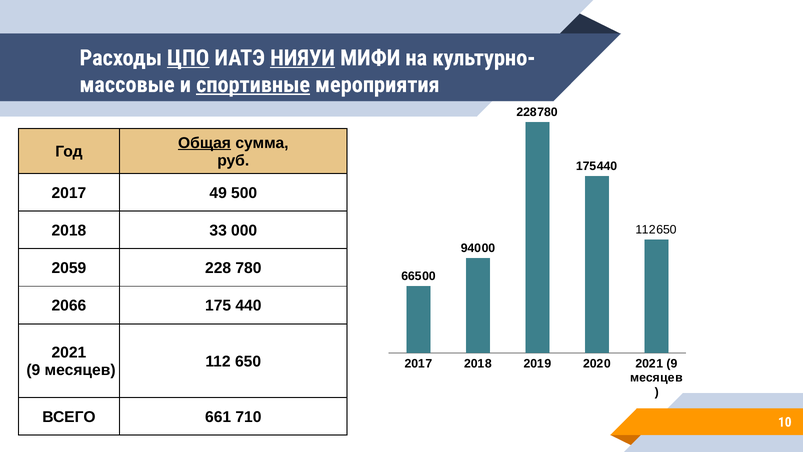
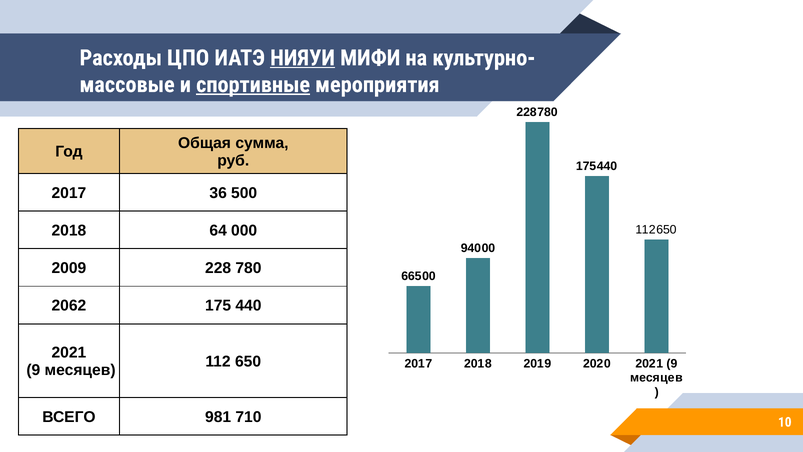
ЦПО underline: present -> none
Общая underline: present -> none
49: 49 -> 36
33: 33 -> 64
2059: 2059 -> 2009
2066: 2066 -> 2062
661: 661 -> 981
